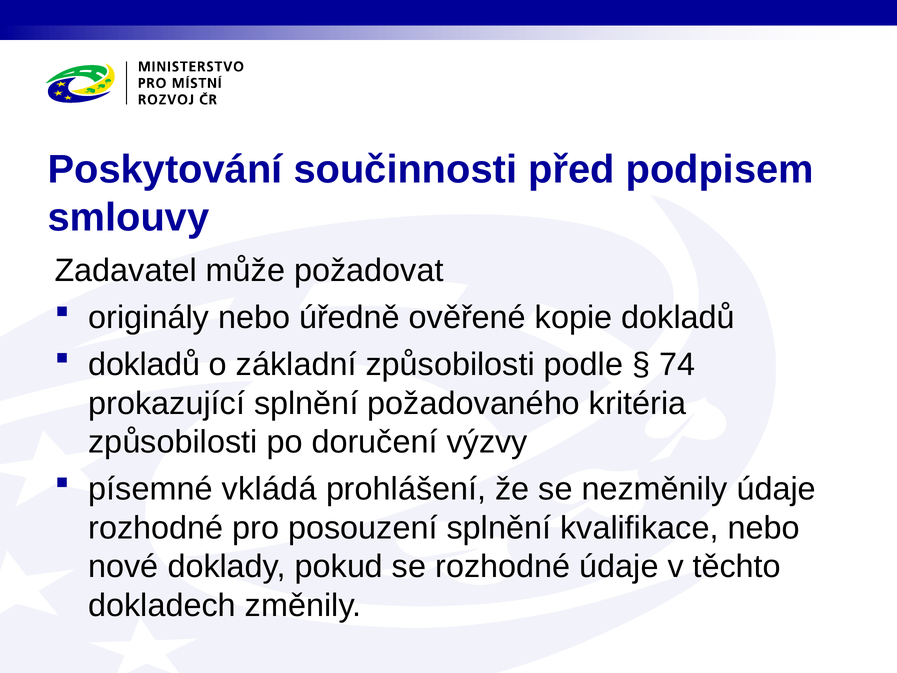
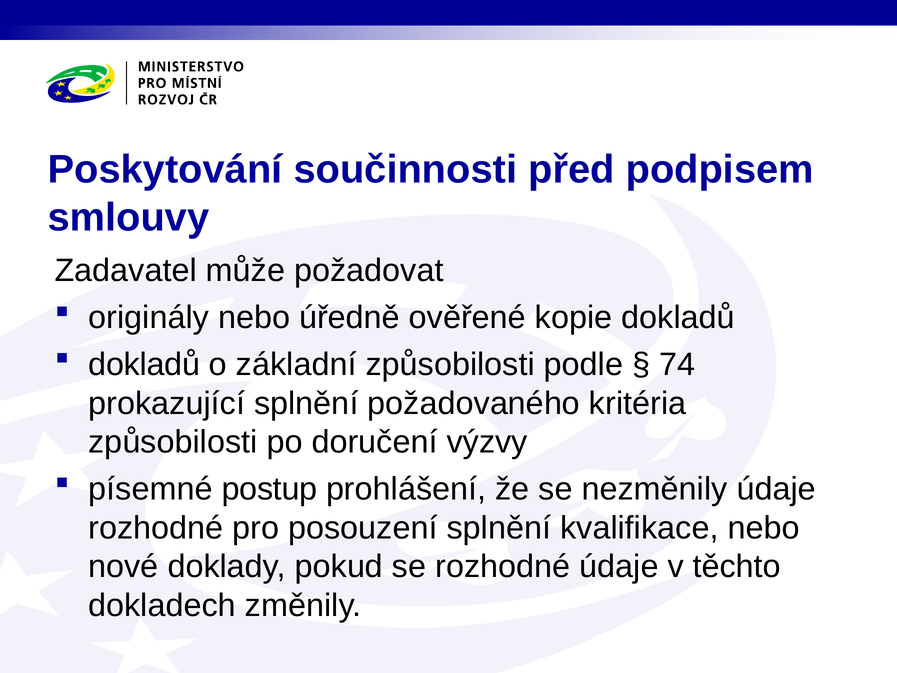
vkládá: vkládá -> postup
